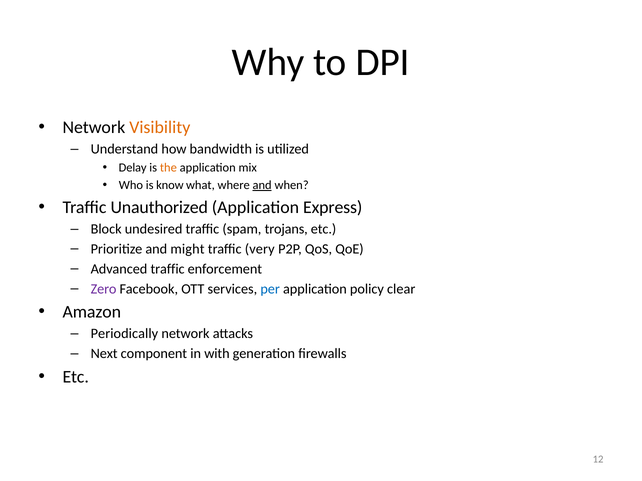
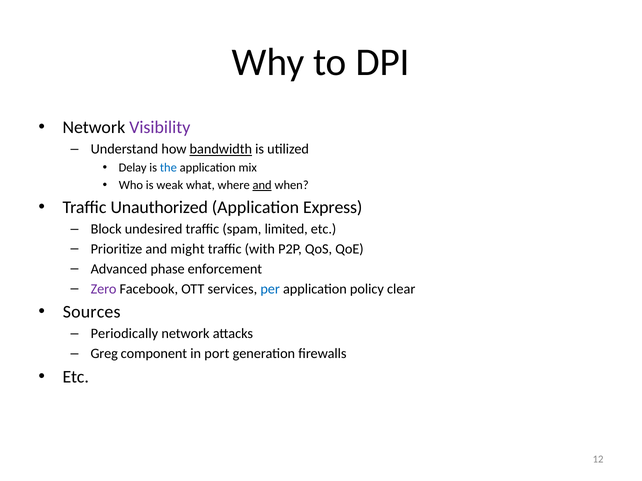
Visibility colour: orange -> purple
bandwidth underline: none -> present
the colour: orange -> blue
know: know -> weak
trojans: trojans -> limited
very: very -> with
Advanced traffic: traffic -> phase
Amazon: Amazon -> Sources
Next: Next -> Greg
with: with -> port
